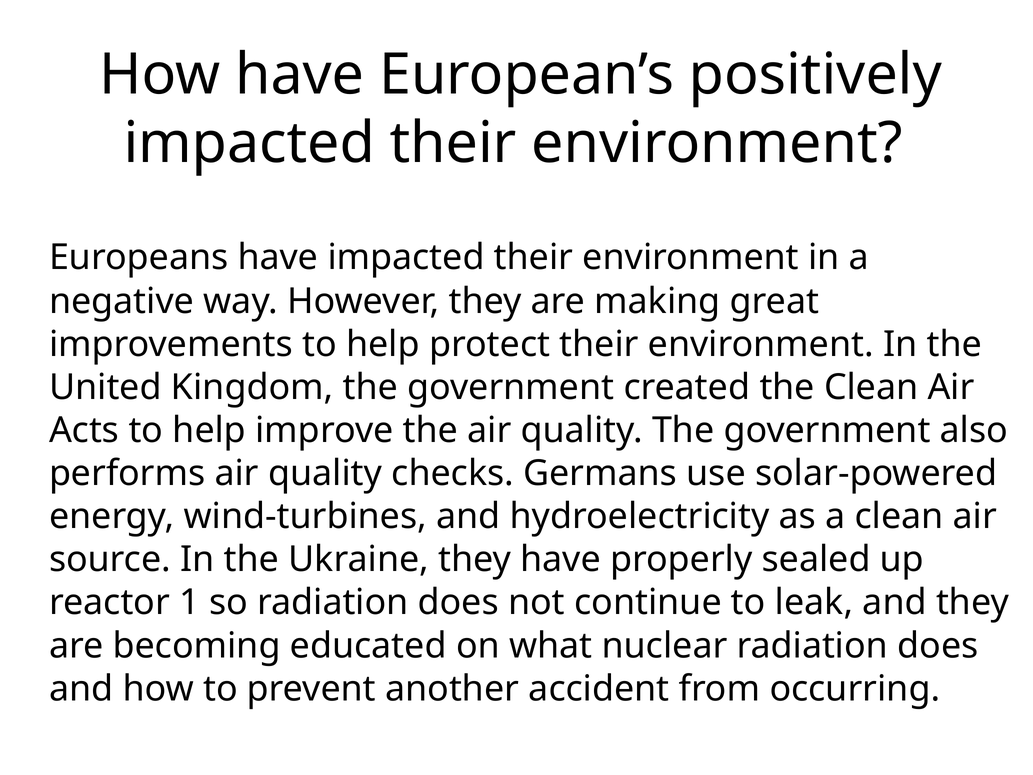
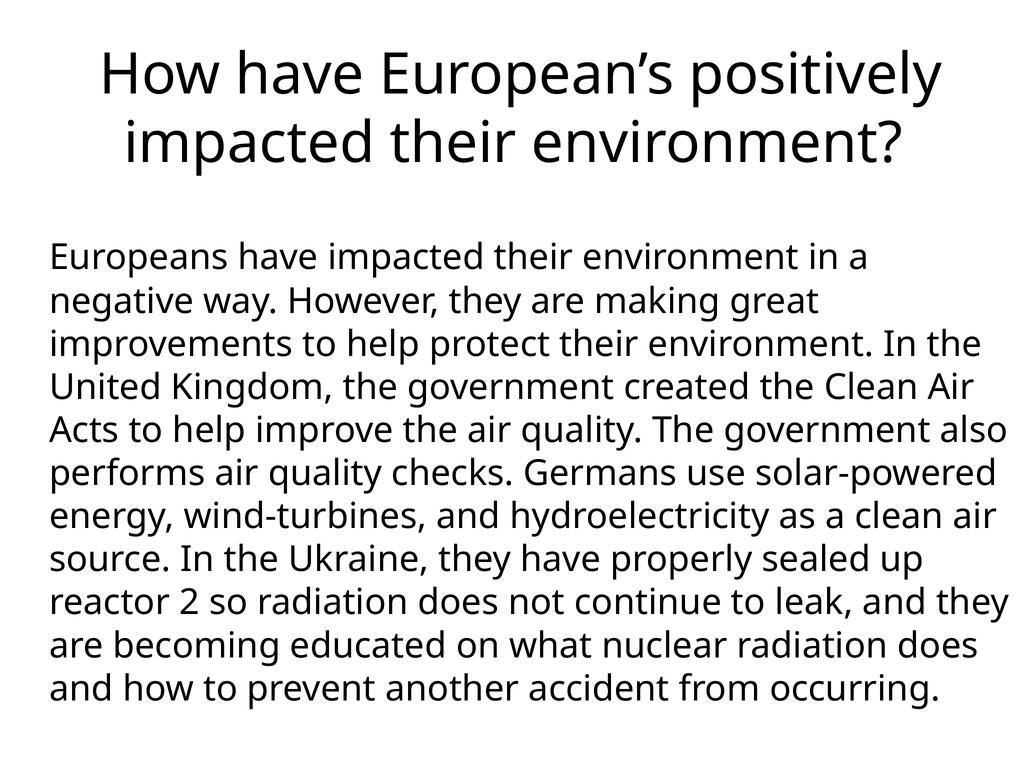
1: 1 -> 2
